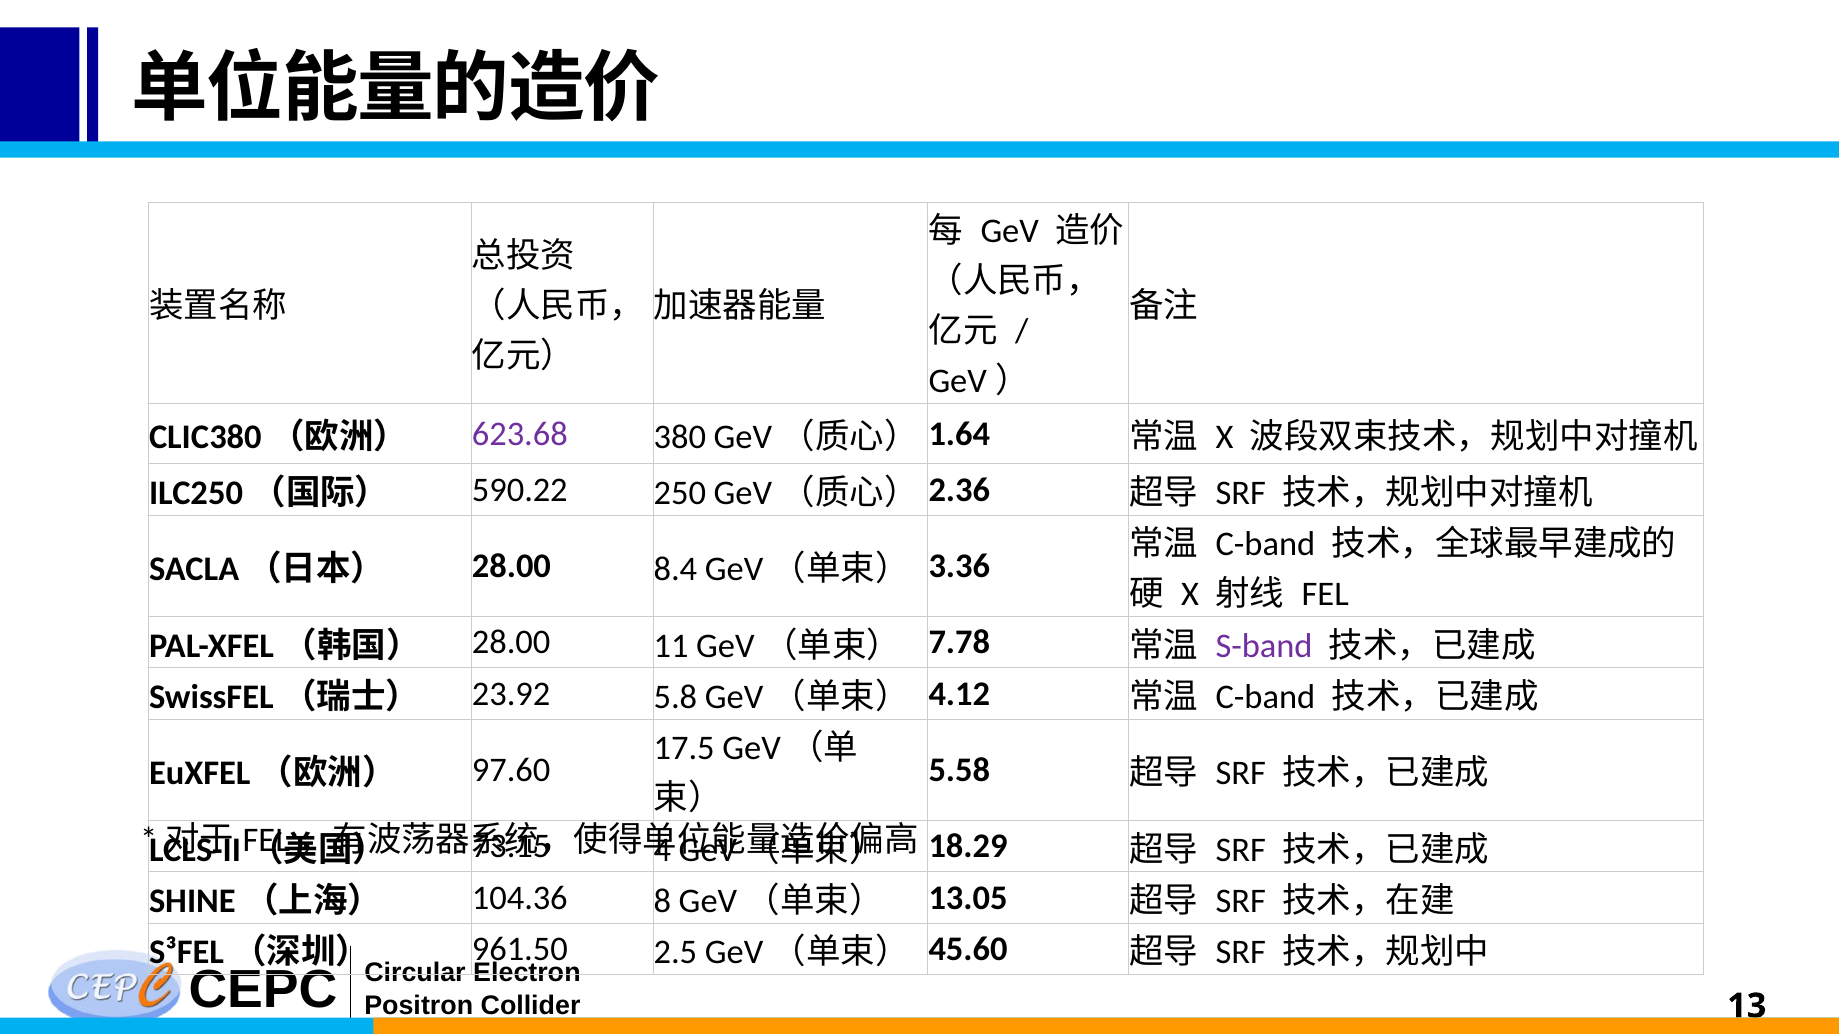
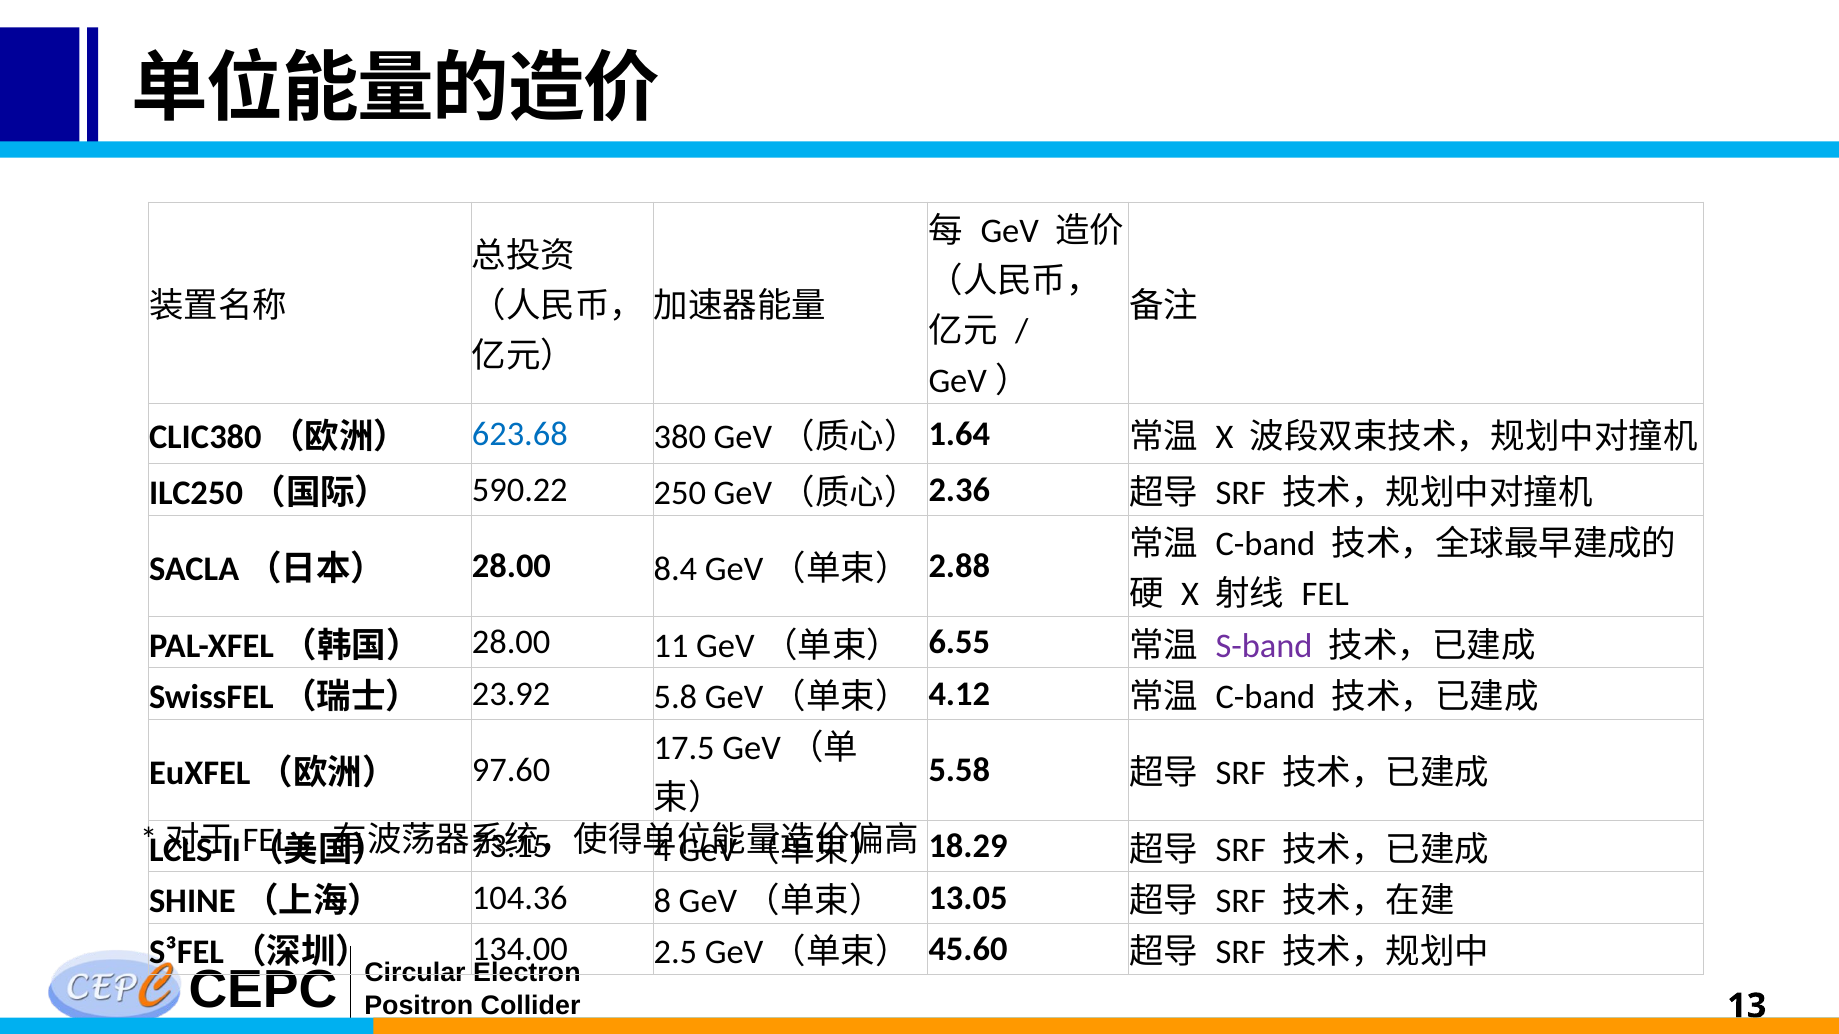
623.68 colour: purple -> blue
3.36: 3.36 -> 2.88
7.78: 7.78 -> 6.55
961.50: 961.50 -> 134.00
